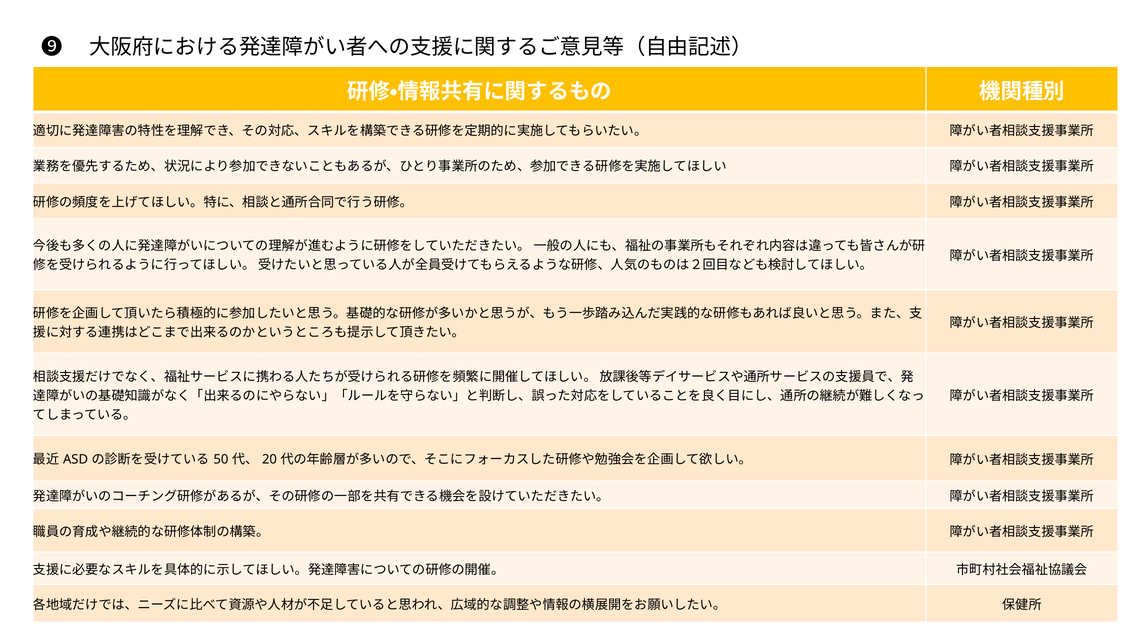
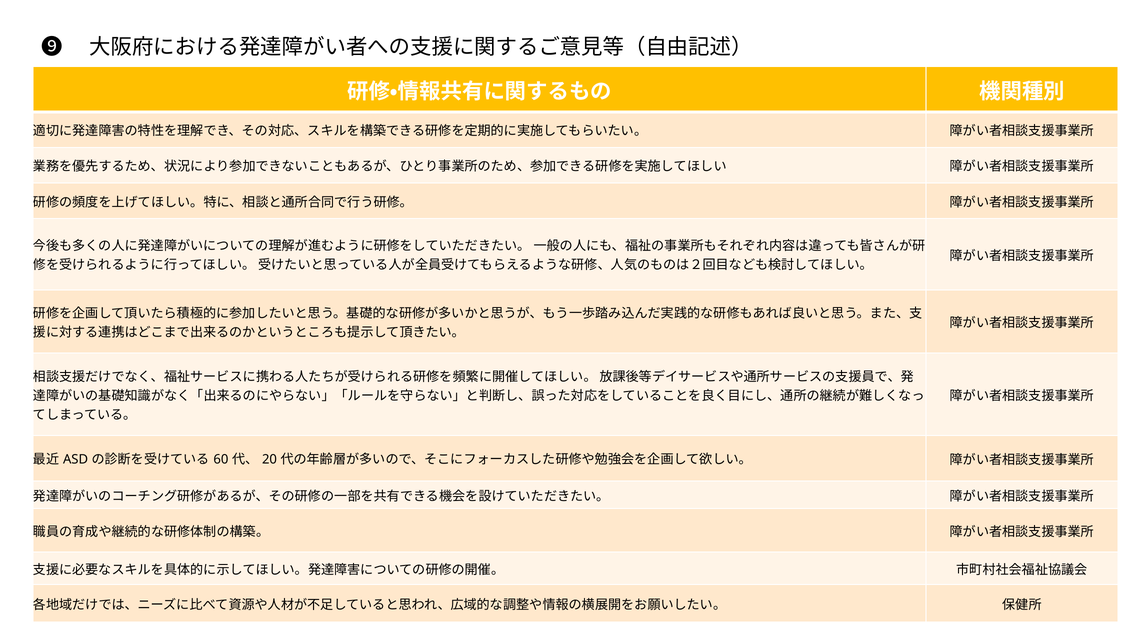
50: 50 -> 60
